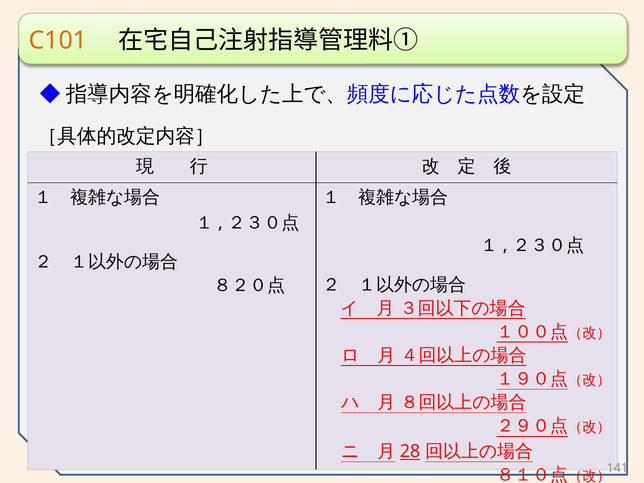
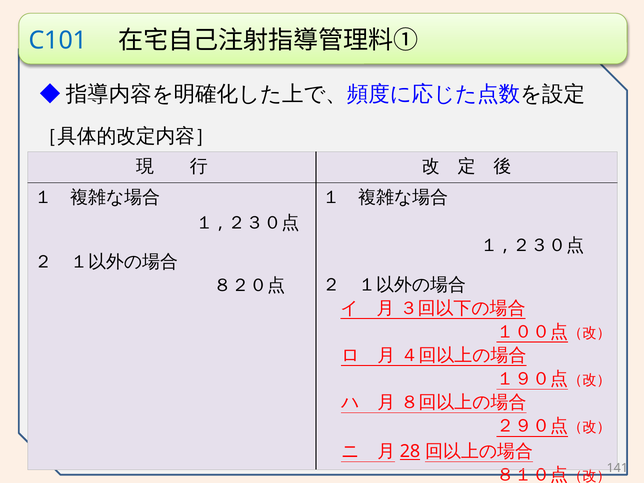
C101 colour: orange -> blue
